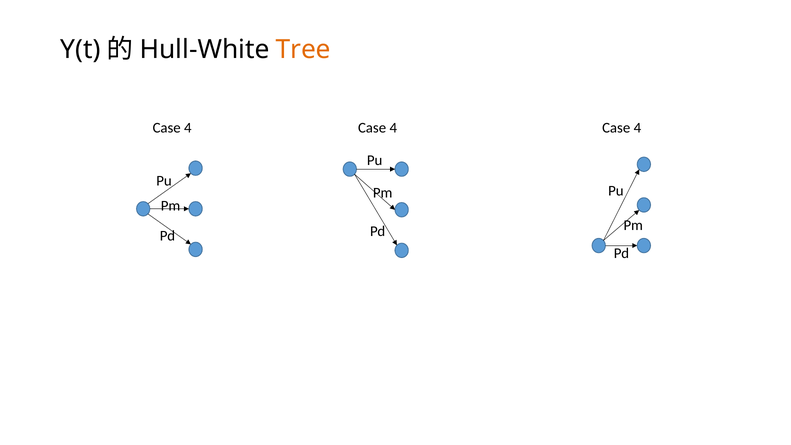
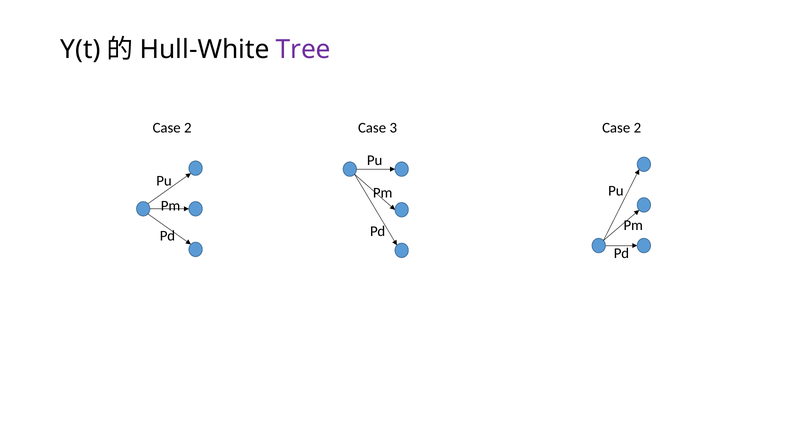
Tree colour: orange -> purple
4 at (188, 128): 4 -> 2
4 at (393, 128): 4 -> 3
4 at (637, 128): 4 -> 2
